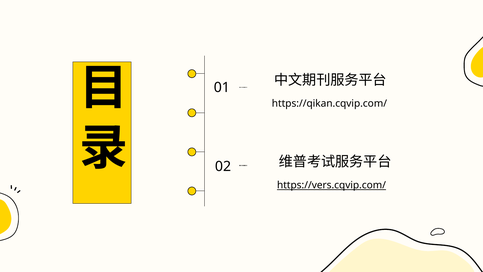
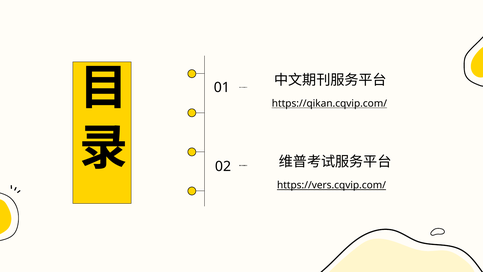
https://qikan.cqvip.com/ underline: none -> present
